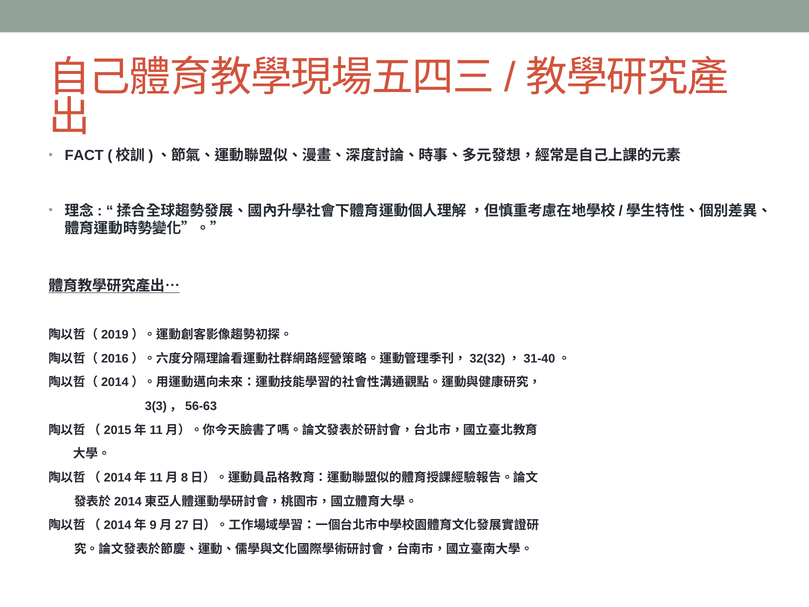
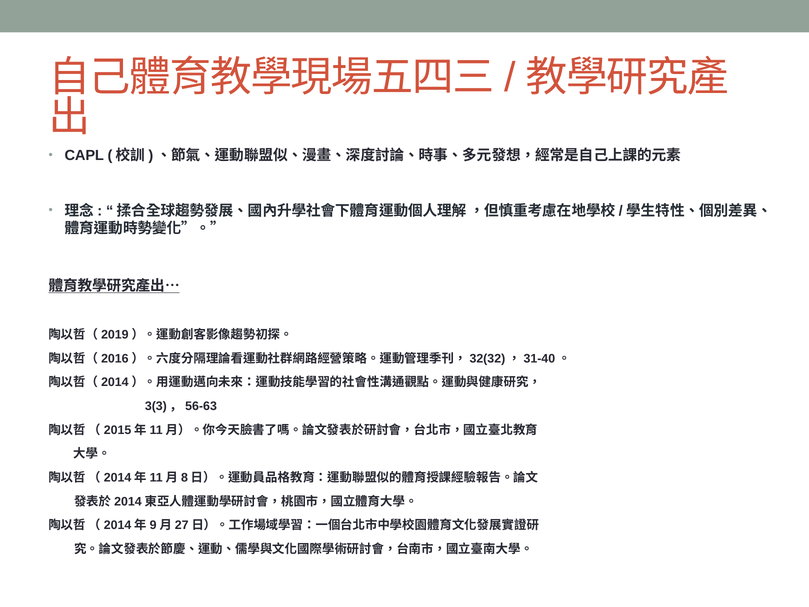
FACT: FACT -> CAPL
